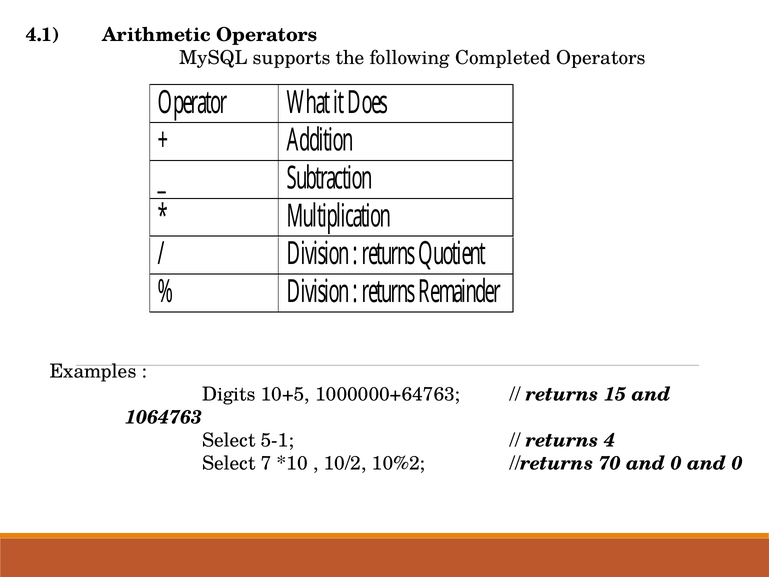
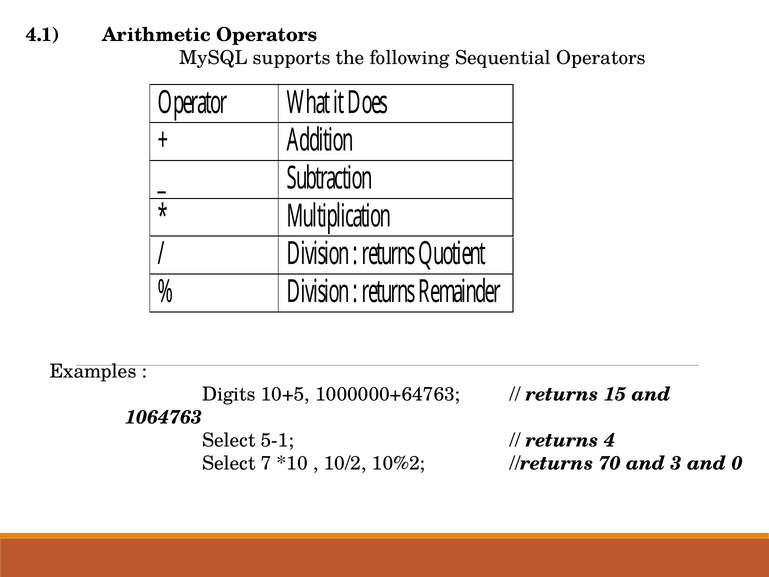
Completed: Completed -> Sequential
70 and 0: 0 -> 3
